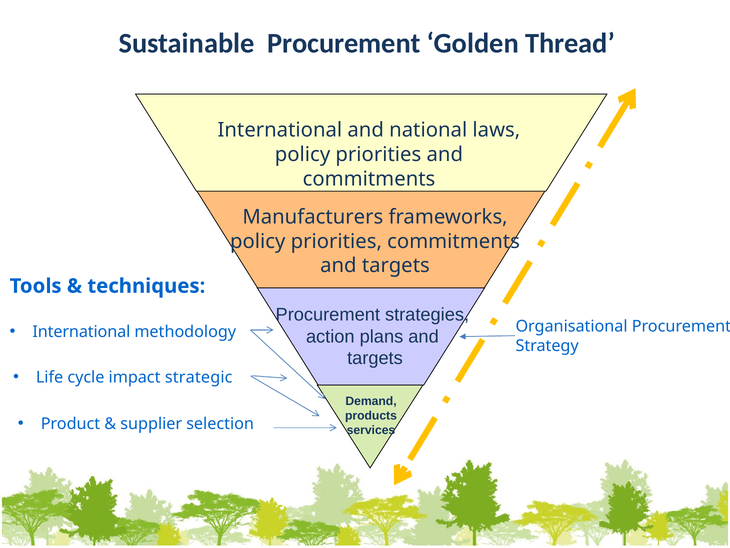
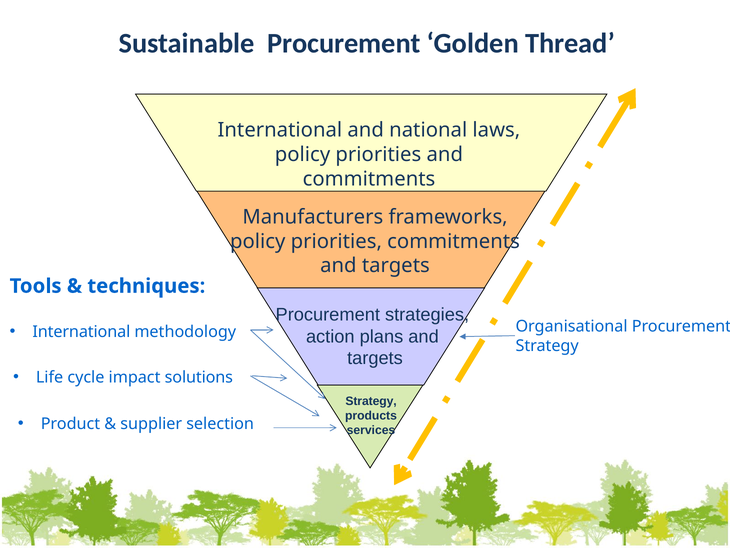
strategic: strategic -> solutions
Demand at (371, 401): Demand -> Strategy
